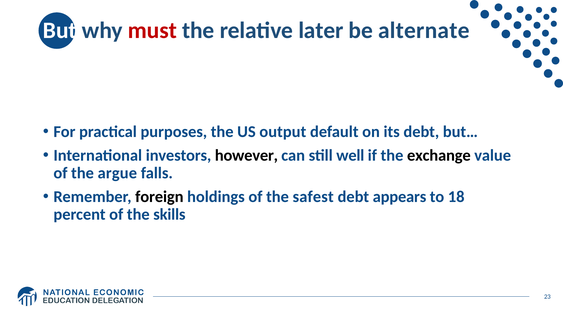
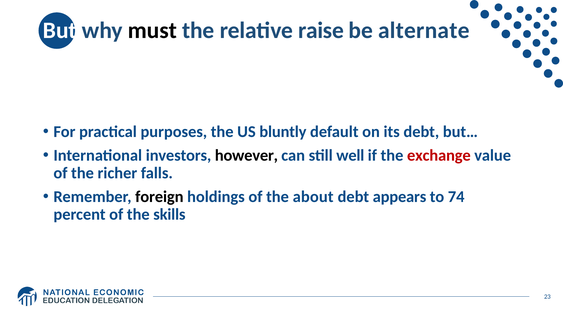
must colour: red -> black
later: later -> raise
output: output -> bluntly
exchange colour: black -> red
argue: argue -> richer
safest: safest -> about
18: 18 -> 74
